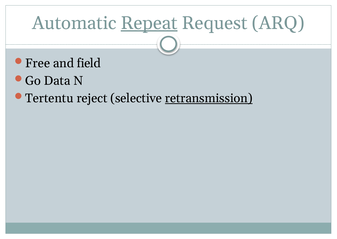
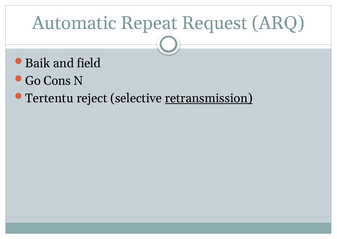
Repeat underline: present -> none
Free: Free -> Baik
Data: Data -> Cons
